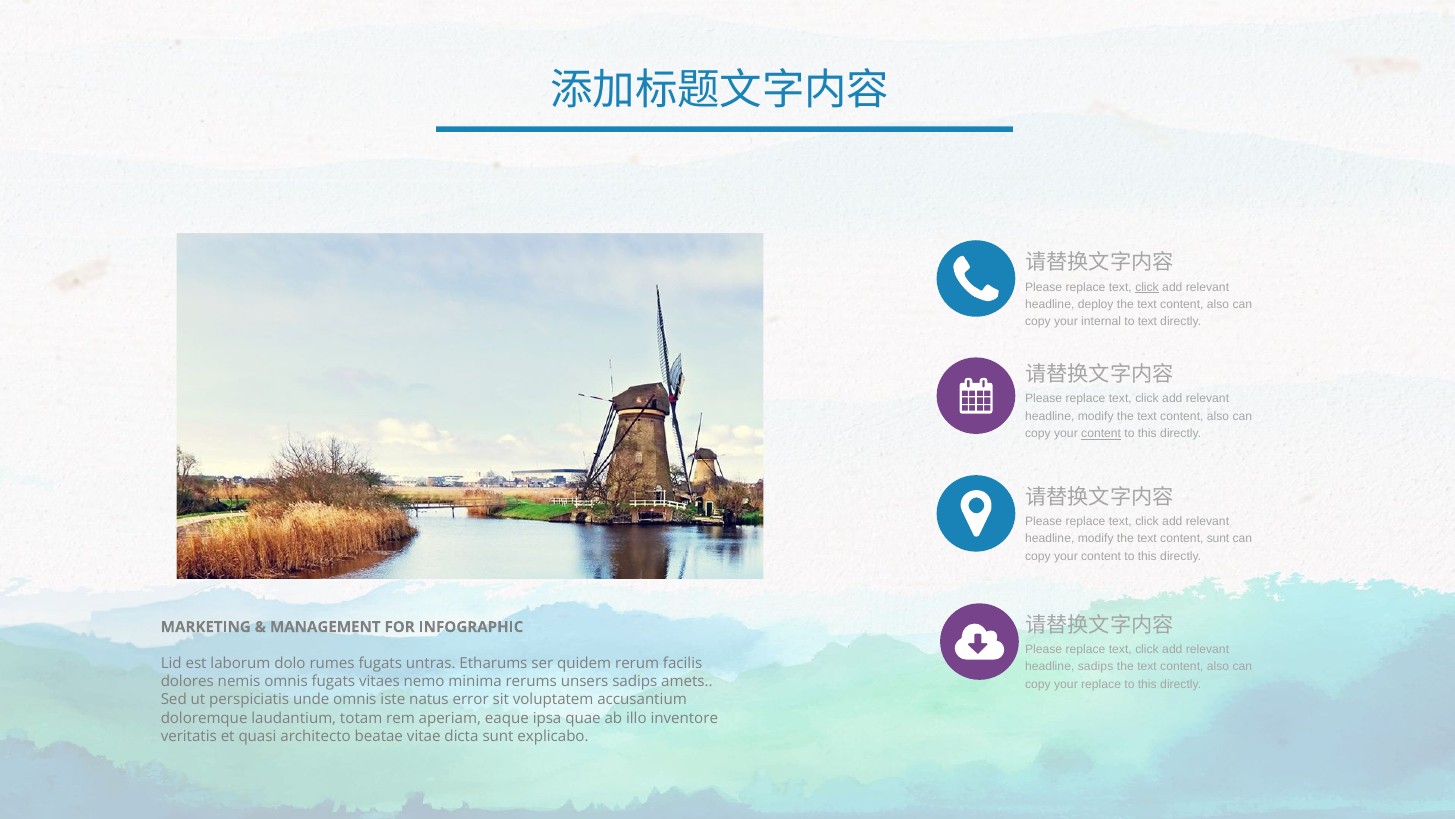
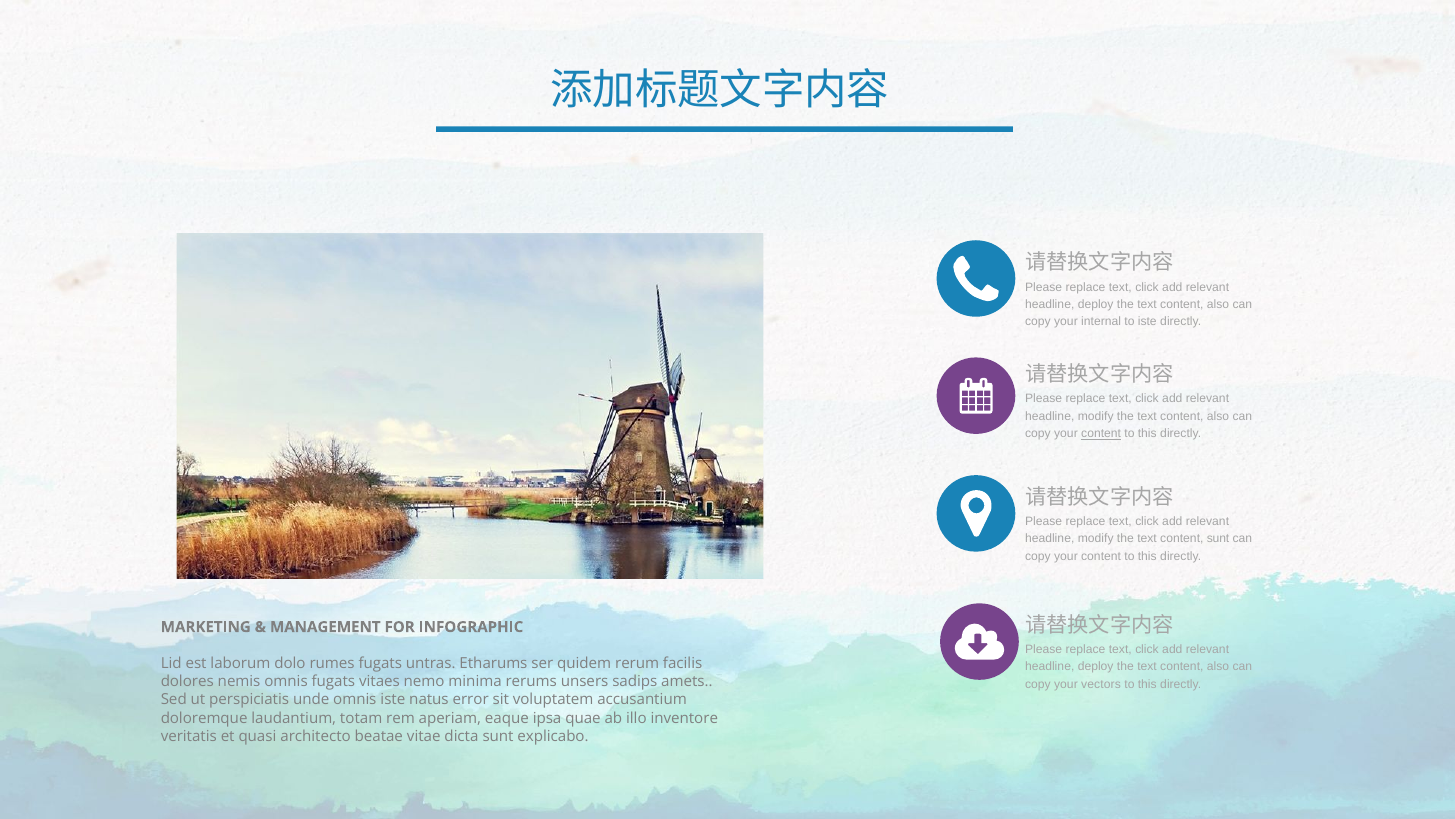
click at (1147, 287) underline: present -> none
to text: text -> iste
sadips at (1096, 667): sadips -> deploy
your replace: replace -> vectors
